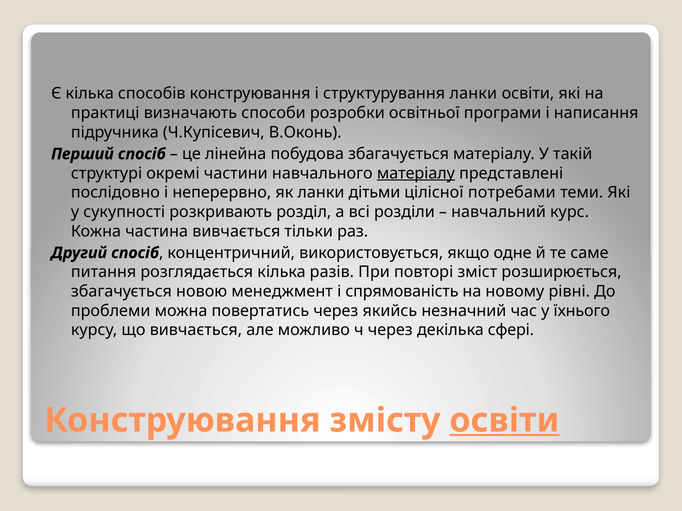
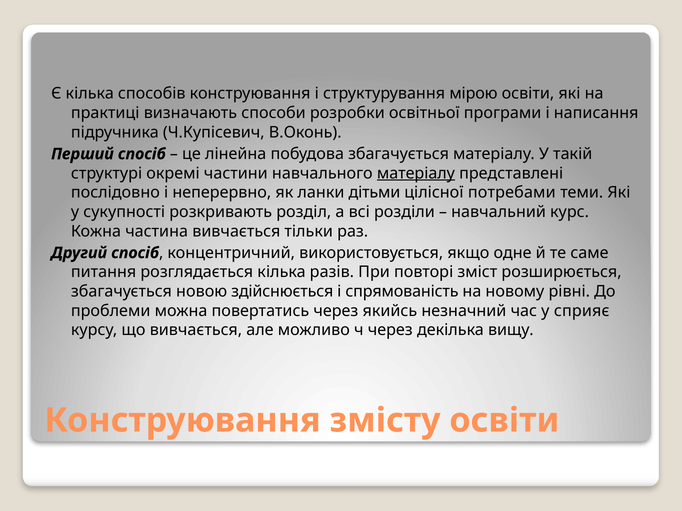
структурування ланки: ланки -> мірою
менеджмент: менеджмент -> здійснюється
їхнього: їхнього -> сприяє
сфері: сфері -> вищу
освіти at (504, 421) underline: present -> none
